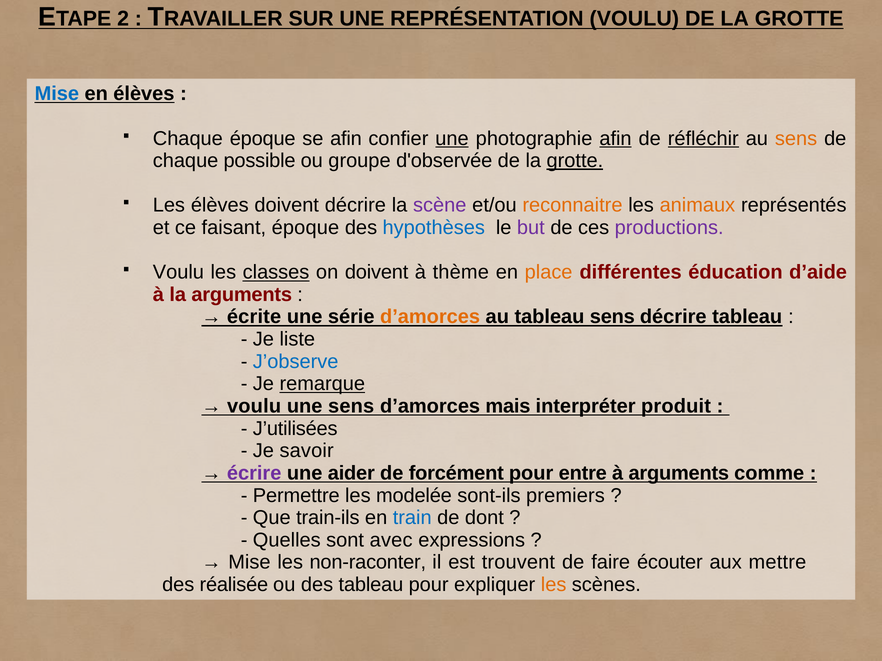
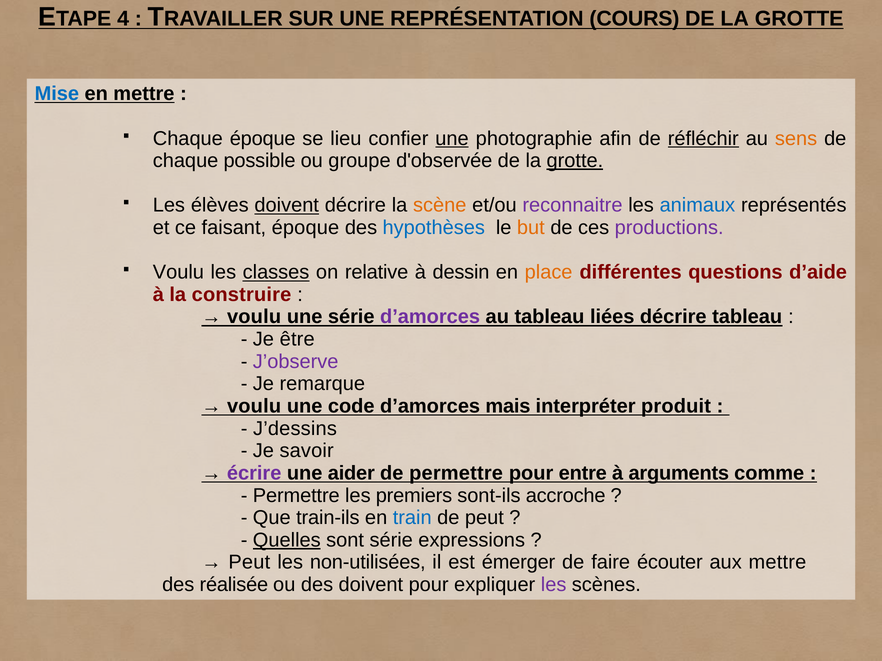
2: 2 -> 4
REPRÉSENTATION VOULU: VOULU -> COURS
en élèves: élèves -> mettre
se afin: afin -> lieu
afin at (616, 139) underline: present -> none
doivent at (287, 205) underline: none -> present
scène colour: purple -> orange
reconnaitre colour: orange -> purple
animaux colour: orange -> blue
but colour: purple -> orange
on doivent: doivent -> relative
thème: thème -> dessin
éducation: éducation -> questions
la arguments: arguments -> construire
écrite at (254, 317): écrite -> voulu
d’amorces at (430, 317) colour: orange -> purple
tableau sens: sens -> liées
liste: liste -> être
J’observe colour: blue -> purple
remarque underline: present -> none
une sens: sens -> code
J’utilisées: J’utilisées -> J’dessins
de forcément: forcément -> permettre
modelée: modelée -> premiers
premiers: premiers -> accroche
de dont: dont -> peut
Quelles underline: none -> present
sont avec: avec -> série
Mise at (249, 563): Mise -> Peut
non-raconter: non-raconter -> non-utilisées
trouvent: trouvent -> émerger
des tableau: tableau -> doivent
les at (554, 585) colour: orange -> purple
